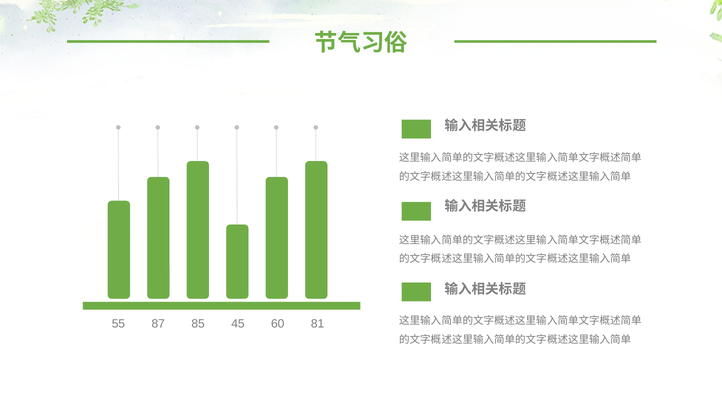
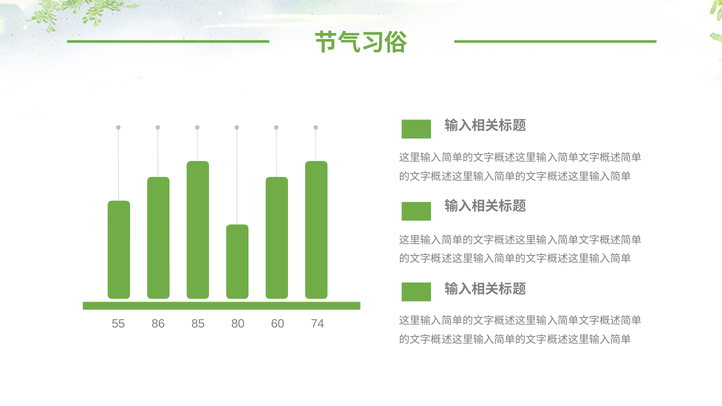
87: 87 -> 86
45: 45 -> 80
81: 81 -> 74
